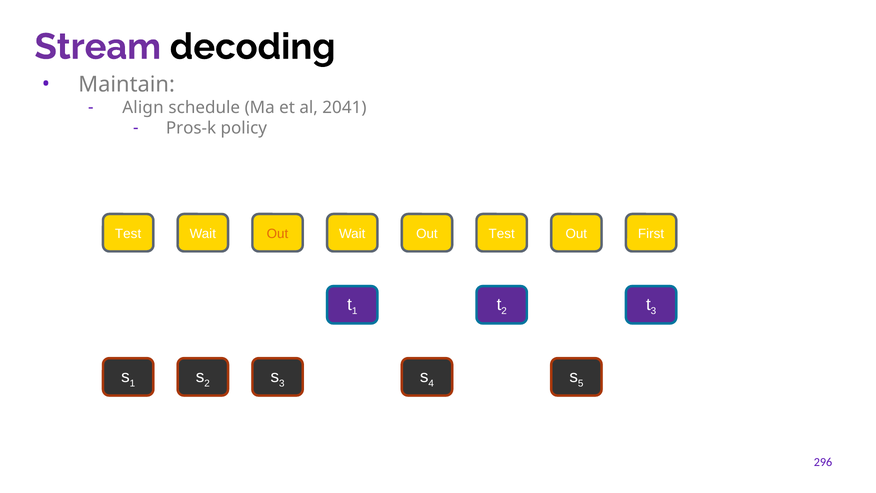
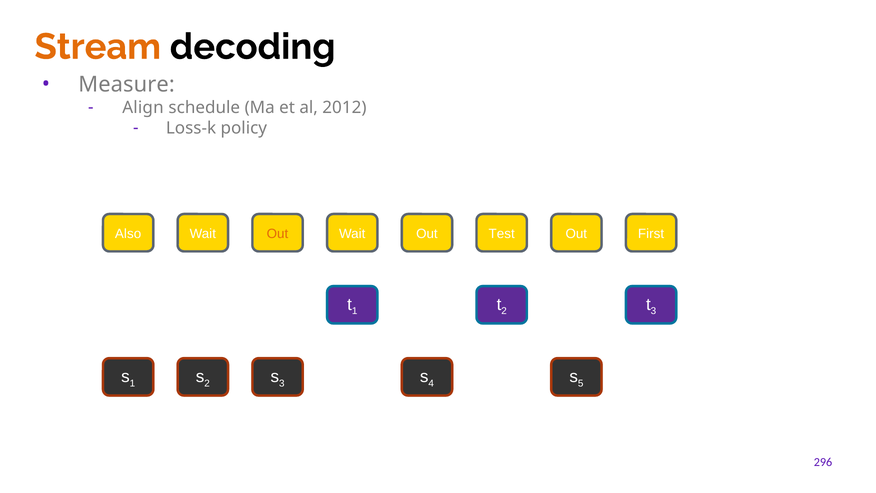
Stream colour: purple -> orange
Maintain: Maintain -> Measure
2041: 2041 -> 2012
Pros-k: Pros-k -> Loss-k
Test at (128, 233): Test -> Also
